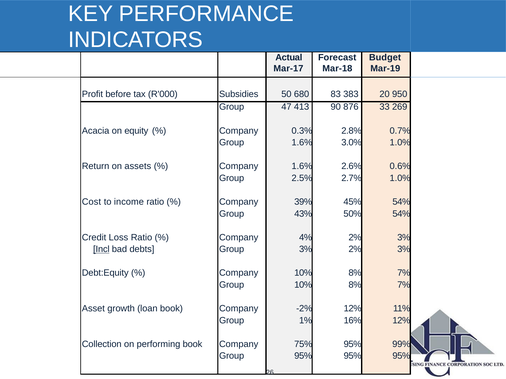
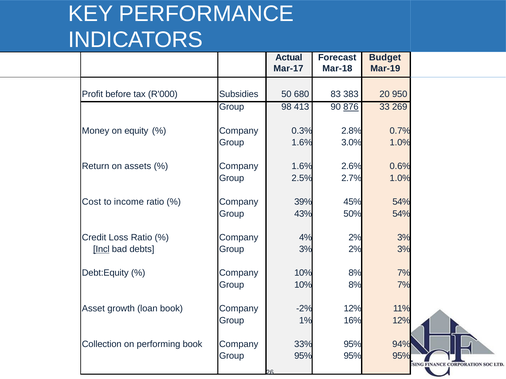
47: 47 -> 98
876 underline: none -> present
Acacia: Acacia -> Money
75%: 75% -> 33%
99%: 99% -> 94%
